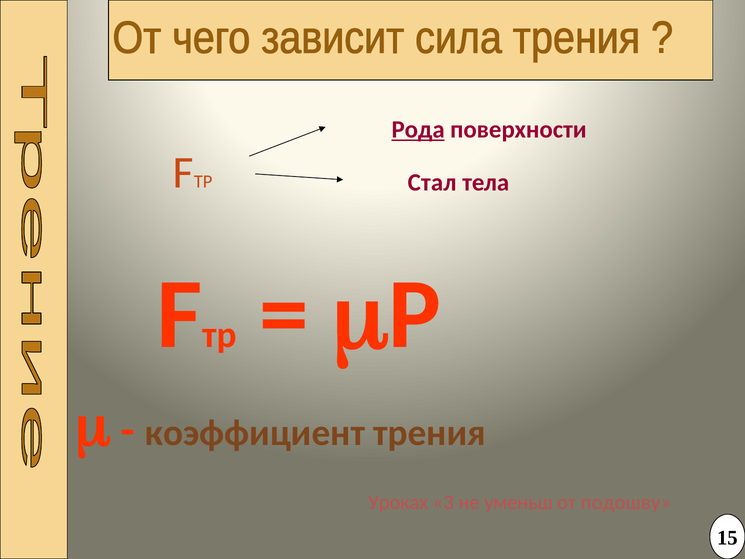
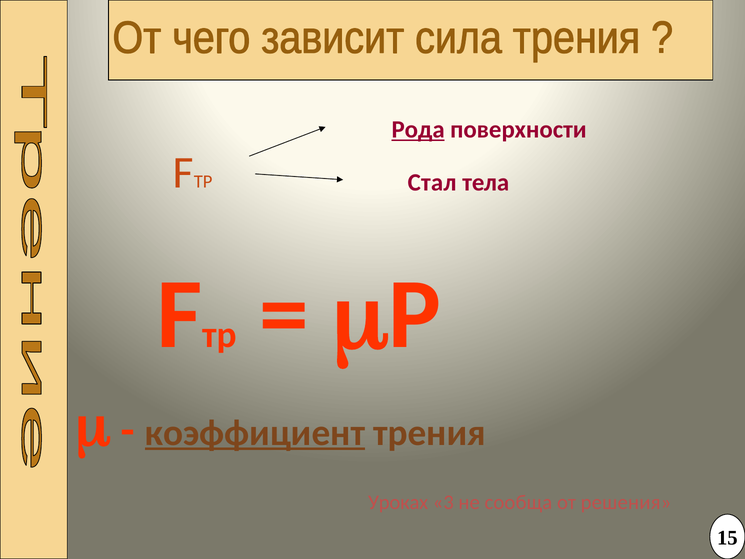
коэффициент underline: none -> present
уменьш: уменьш -> сообща
подошву: подошву -> решения
